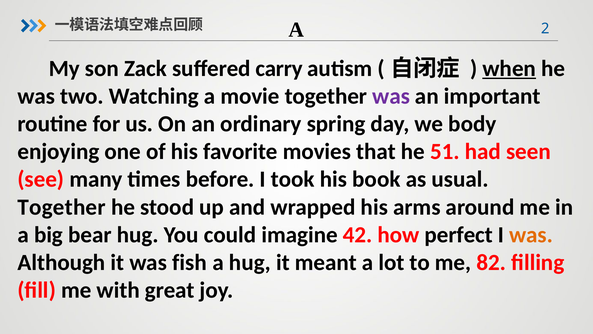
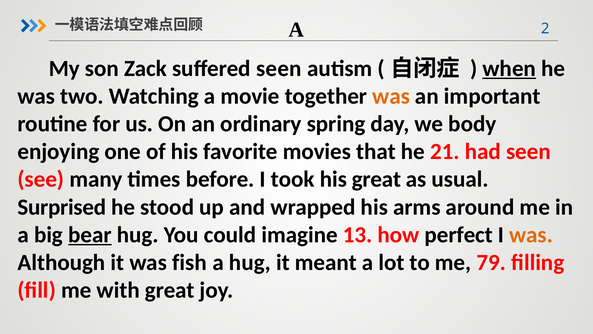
suffered carry: carry -> seen
was at (391, 96) colour: purple -> orange
51: 51 -> 21
his book: book -> great
Together at (62, 207): Together -> Surprised
bear underline: none -> present
42: 42 -> 13
82: 82 -> 79
